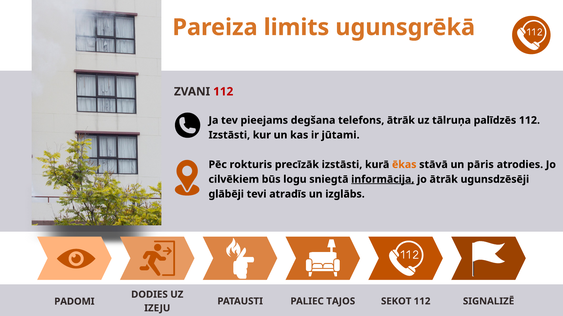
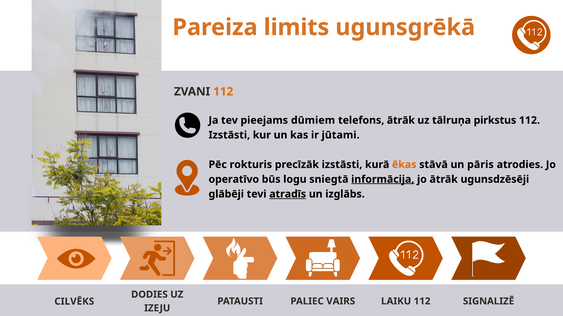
112 at (223, 92) colour: red -> orange
degšana: degšana -> dūmiem
palīdzēs: palīdzēs -> pirkstus
cilvēkiem: cilvēkiem -> operatīvo
atradīs underline: none -> present
TAJOS: TAJOS -> VAIRS
SEKOT: SEKOT -> LAIKU
PADOMI: PADOMI -> CILVĒKS
